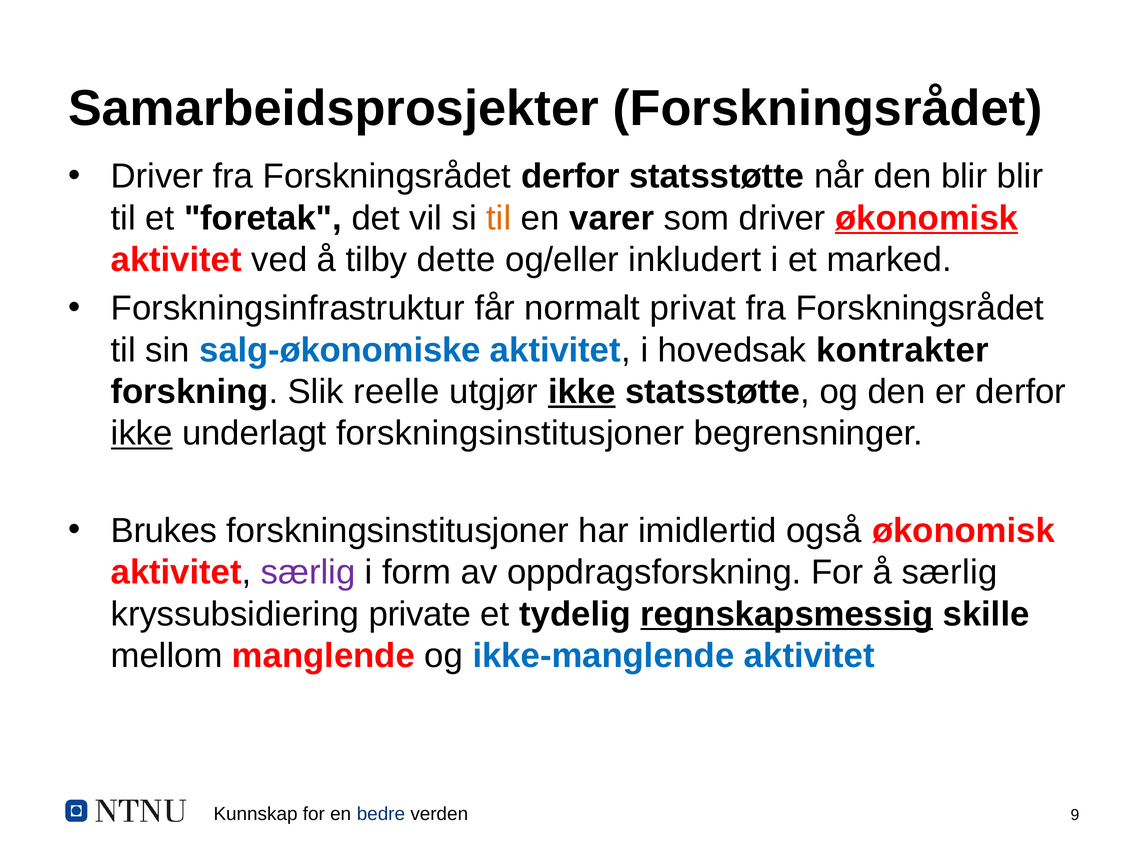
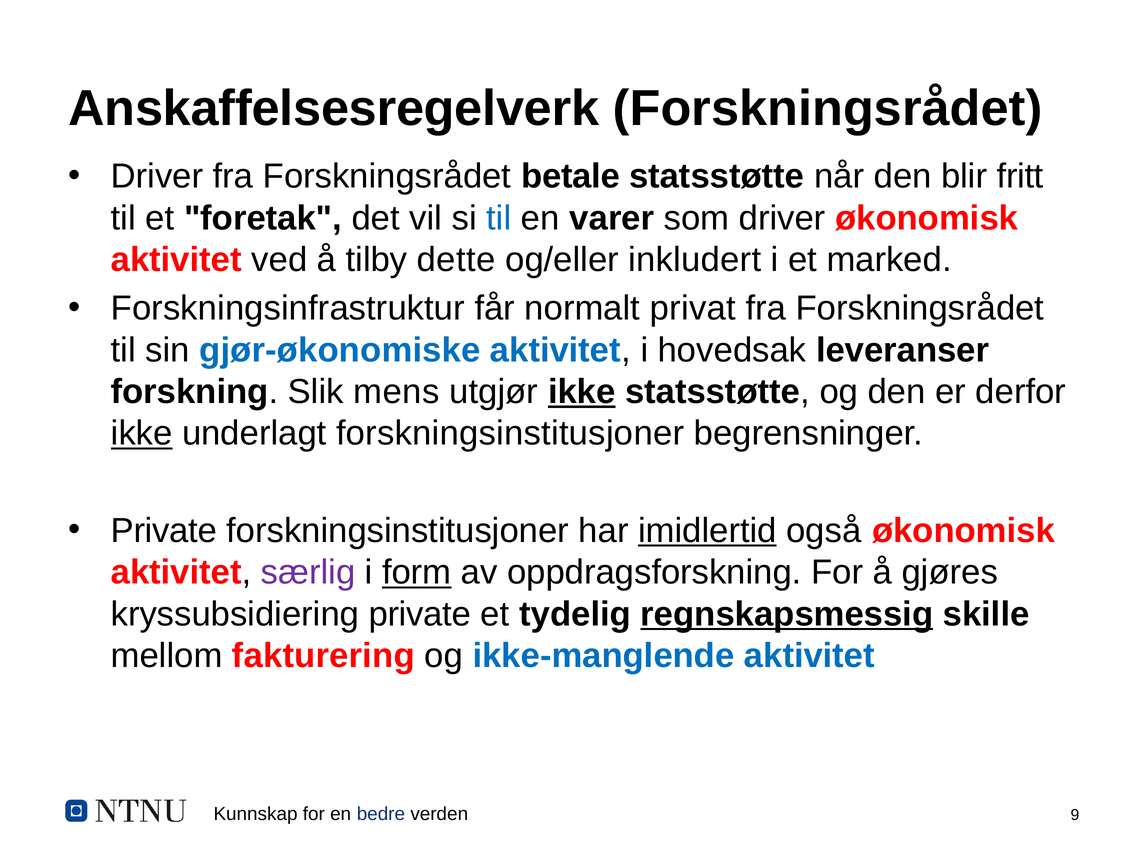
Samarbeidsprosjekter: Samarbeidsprosjekter -> Anskaffelsesregelverk
Forskningsrådet derfor: derfor -> betale
blir blir: blir -> fritt
til at (499, 218) colour: orange -> blue
økonomisk at (927, 218) underline: present -> none
salg-økonomiske: salg-økonomiske -> gjør-økonomiske
kontrakter: kontrakter -> leveranser
reelle: reelle -> mens
Brukes at (164, 531): Brukes -> Private
imidlertid underline: none -> present
form underline: none -> present
å særlig: særlig -> gjøres
manglende: manglende -> fakturering
